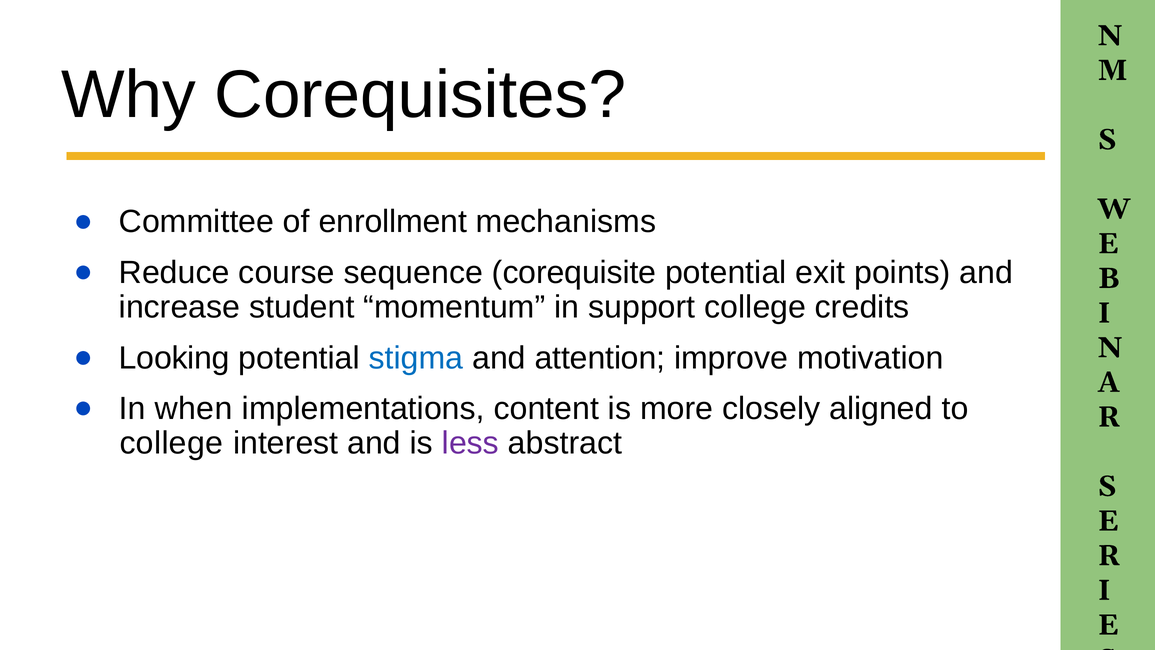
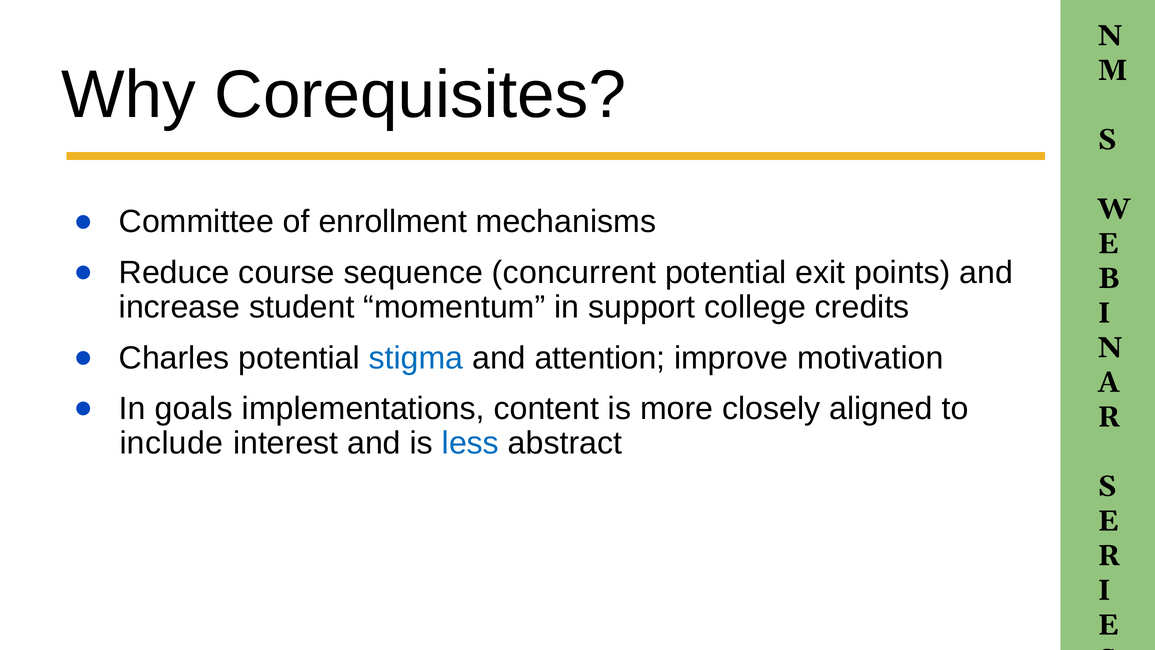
corequisite: corequisite -> concurrent
Looking: Looking -> Charles
when: when -> goals
college at (171, 443): college -> include
less colour: purple -> blue
